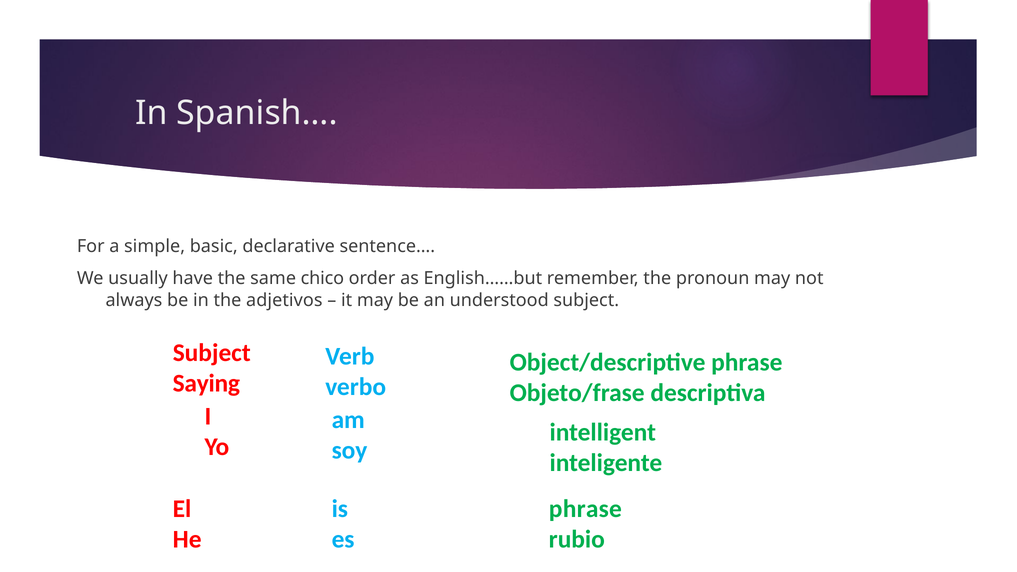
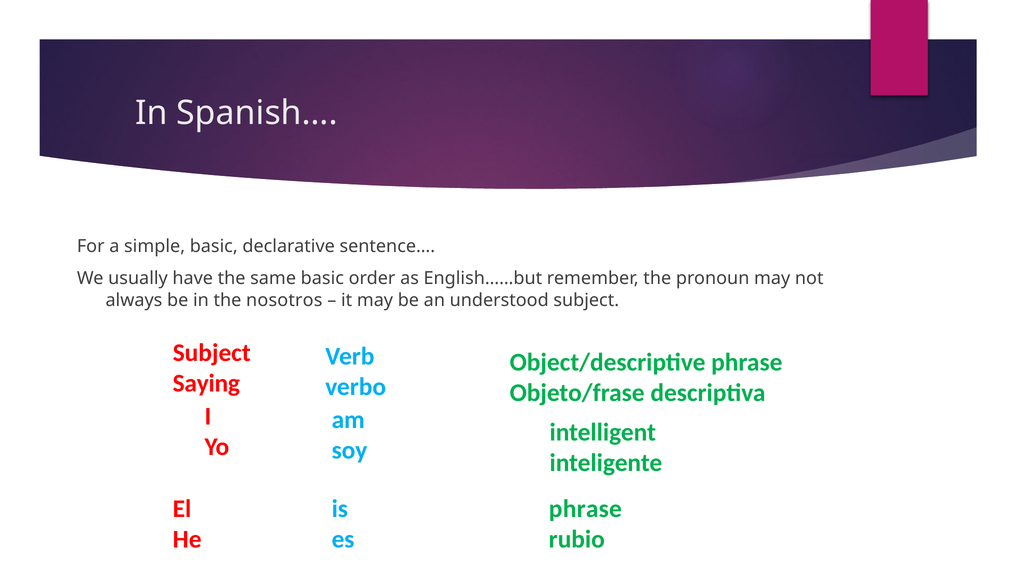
same chico: chico -> basic
adjetivos: adjetivos -> nosotros
